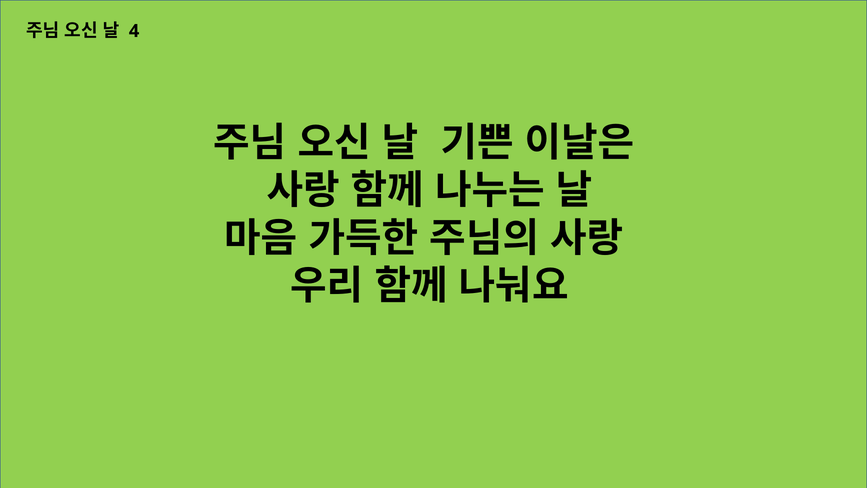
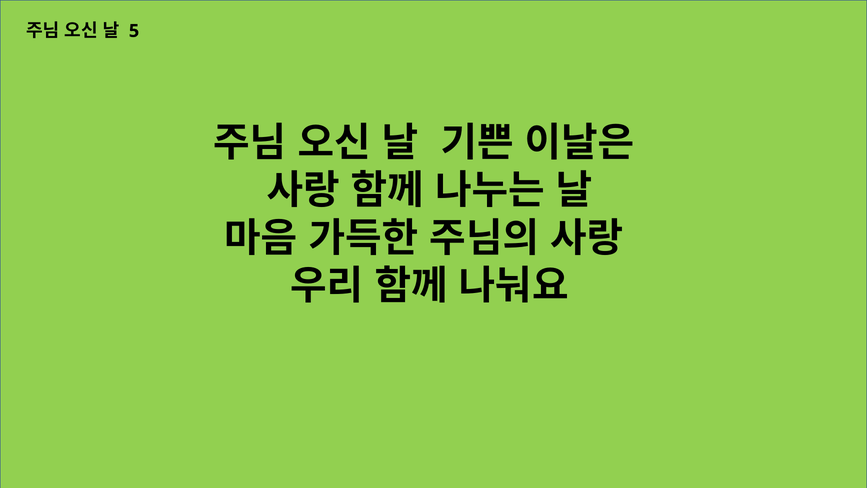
4: 4 -> 5
